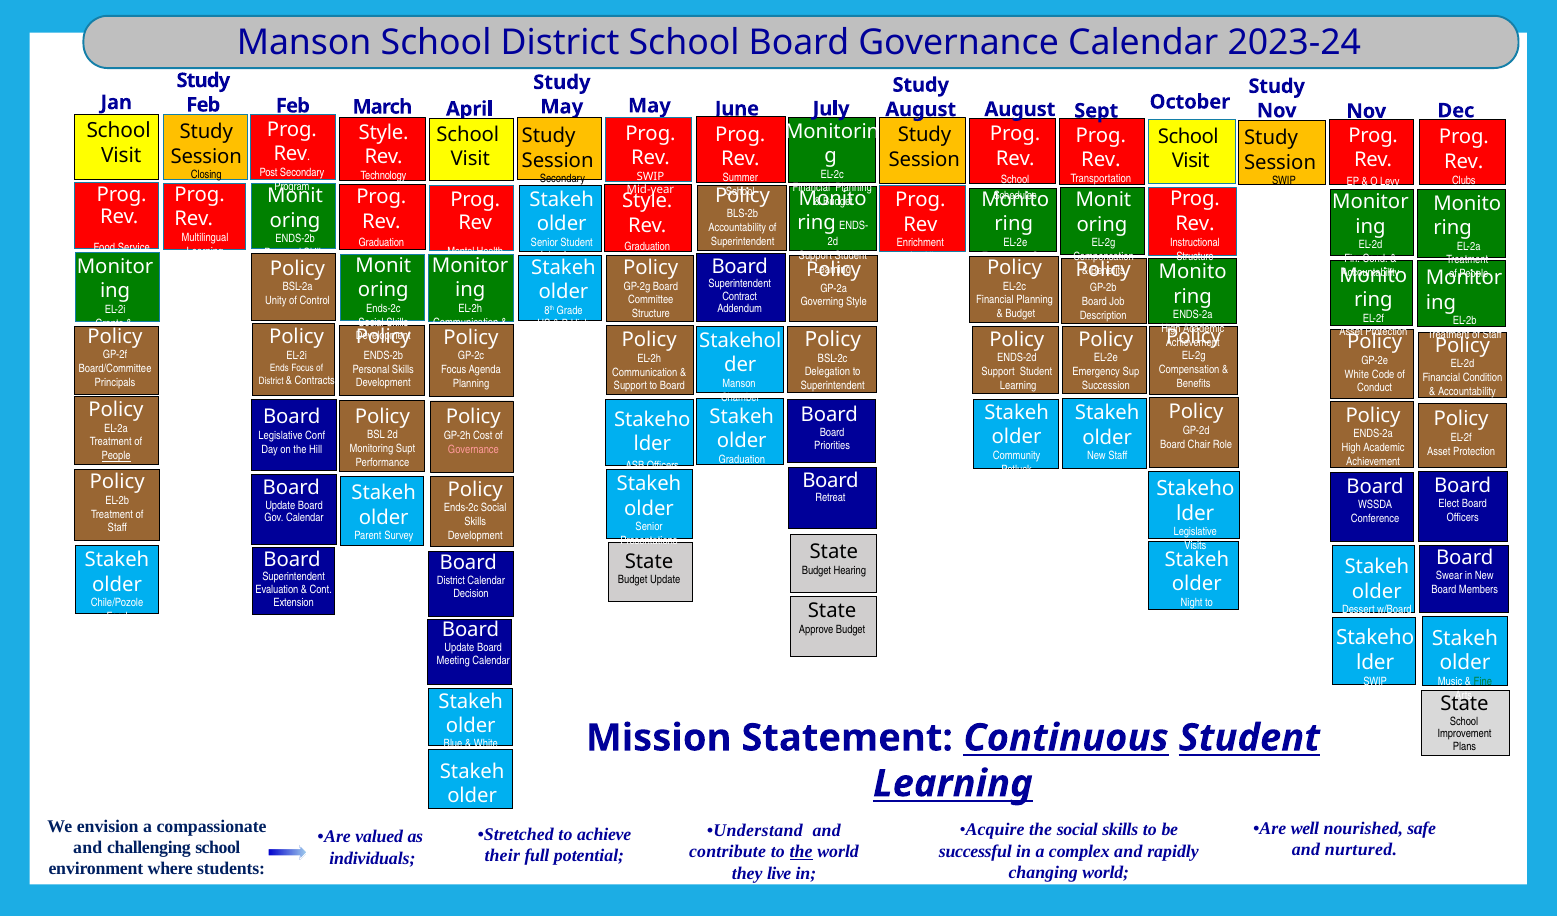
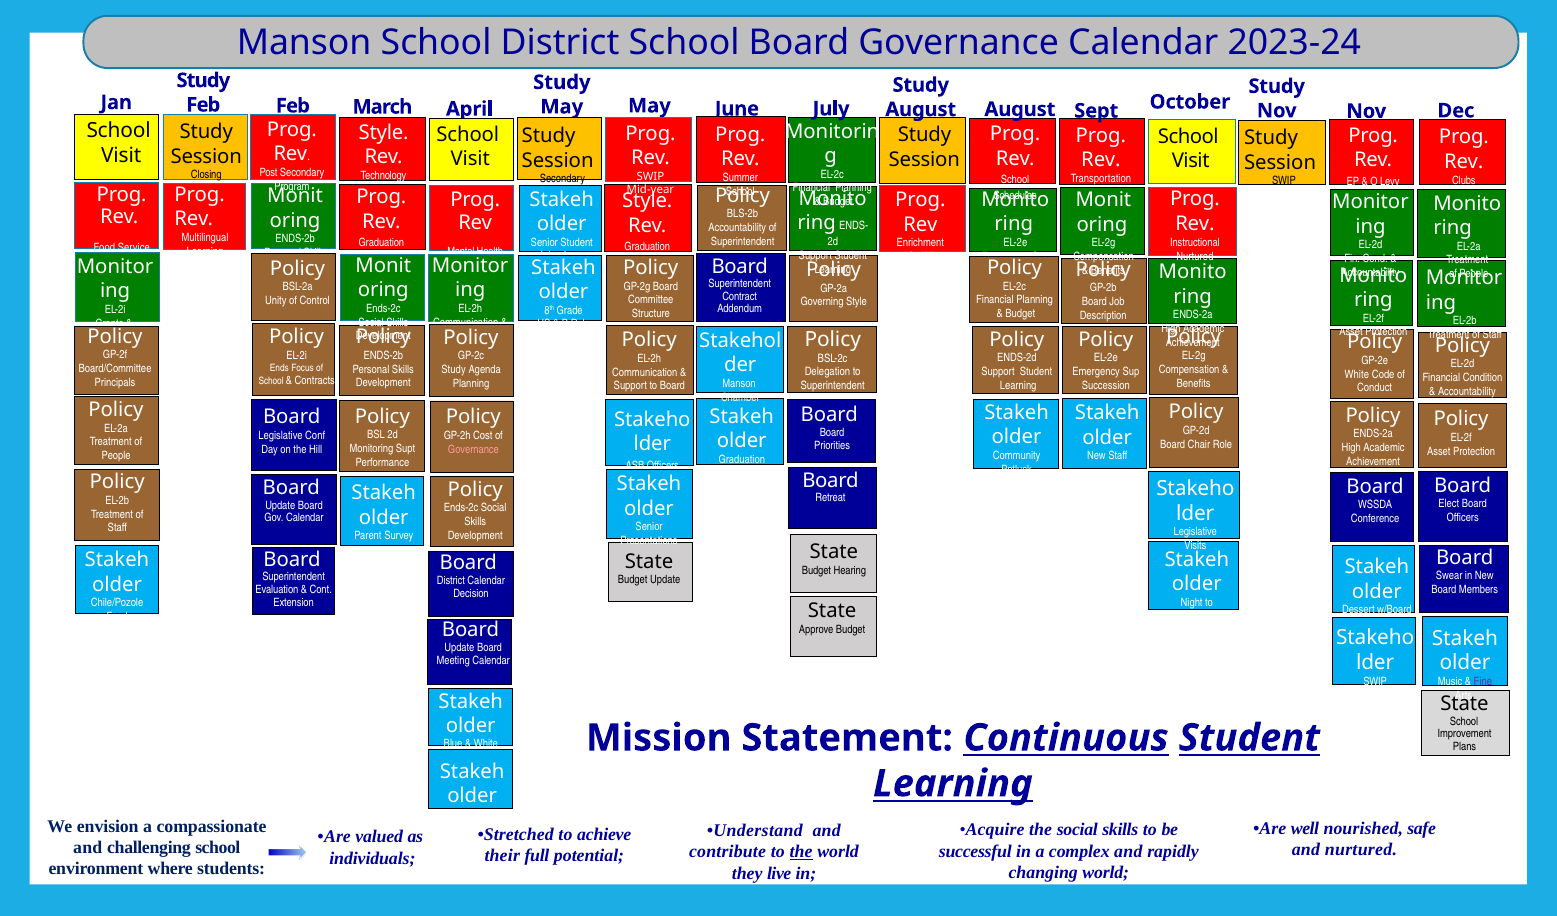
Structure at (1195, 256): Structure -> Nurtured
B High: High -> Role
Focus at (454, 370): Focus -> Study
District at (271, 382): District -> School
People at (116, 456) underline: present -> none
Fine colour: green -> purple
